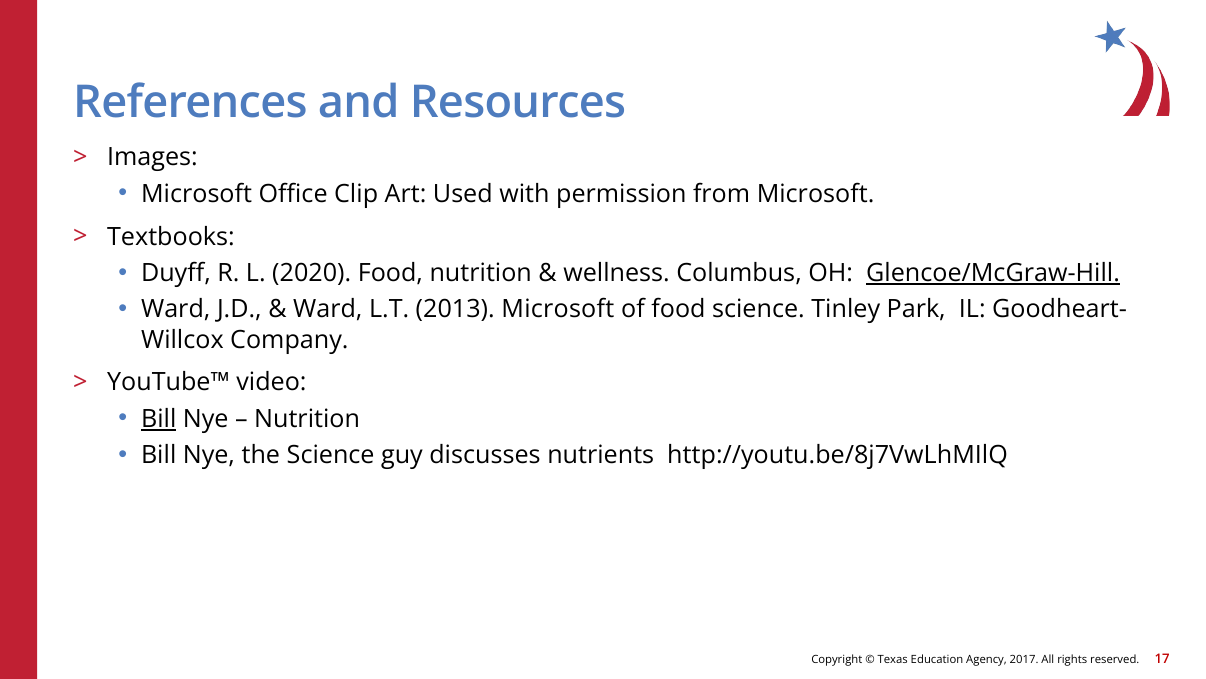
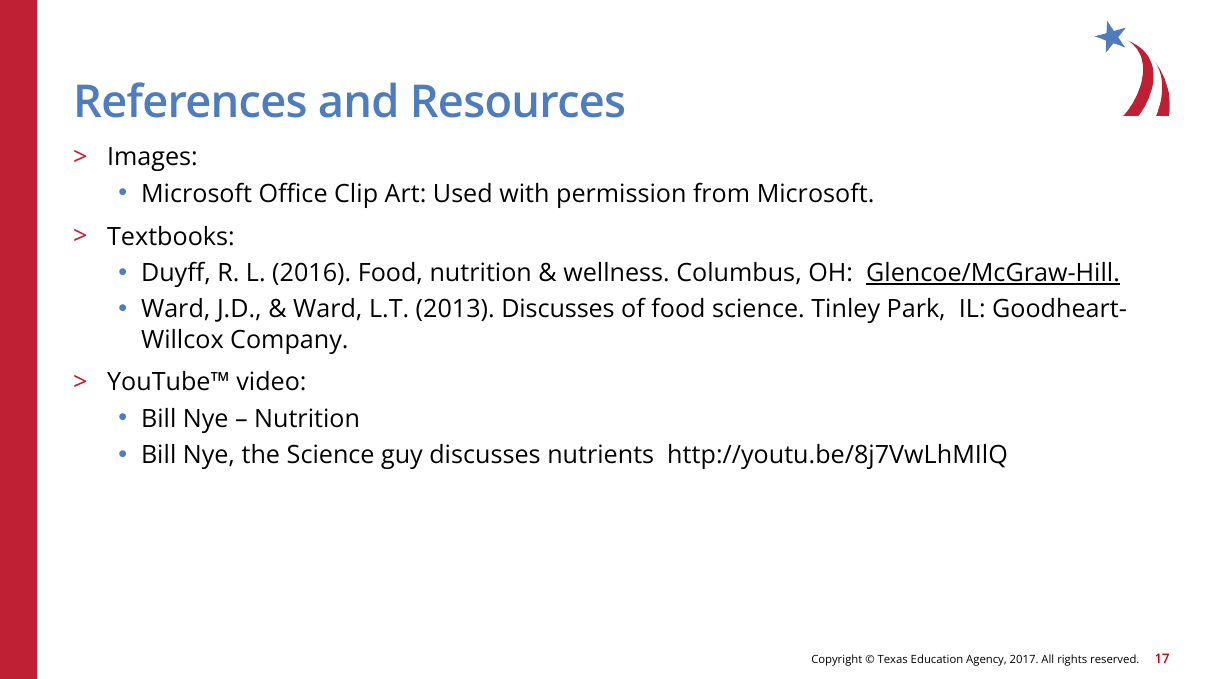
2020: 2020 -> 2016
2013 Microsoft: Microsoft -> Discusses
Bill at (159, 419) underline: present -> none
